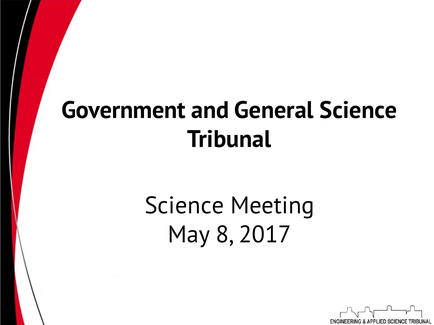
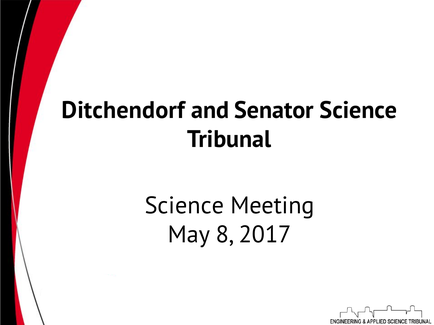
Government: Government -> Ditchendorf
General: General -> Senator
